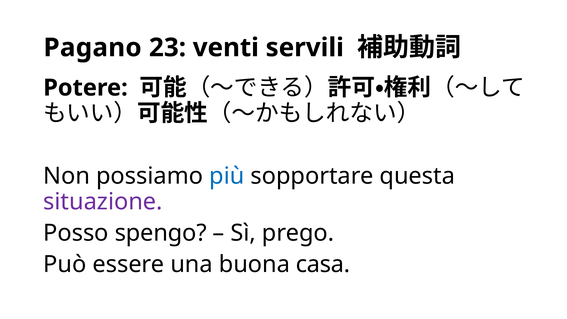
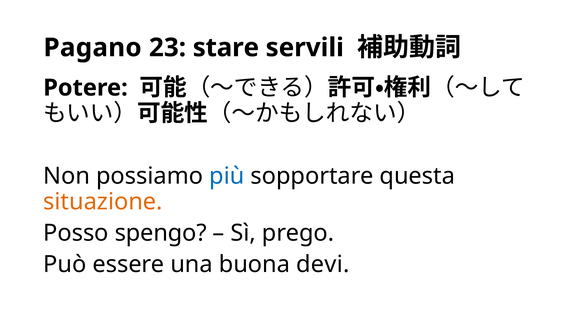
venti: venti -> stare
situazione colour: purple -> orange
casa: casa -> devi
